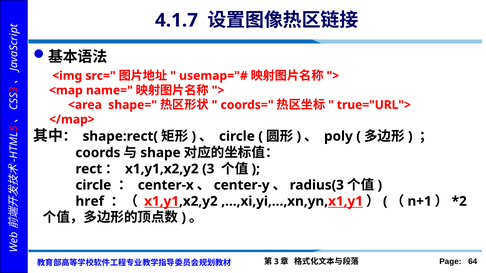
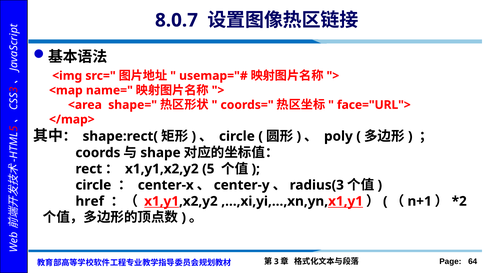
4.1.7: 4.1.7 -> 8.0.7
true="URL">: true="URL"> -> face="URL">
x1,y1,x2,y2 3: 3 -> 5
